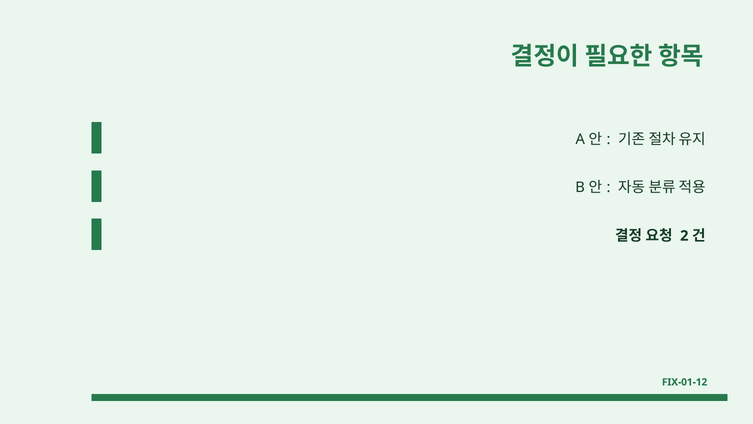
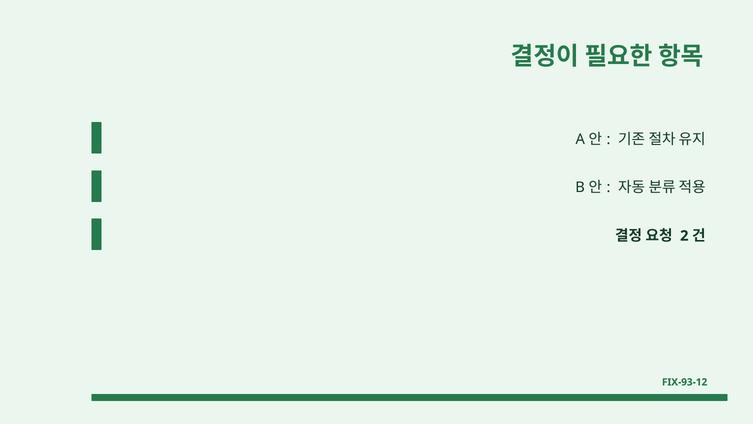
FIX-01-12: FIX-01-12 -> FIX-93-12
